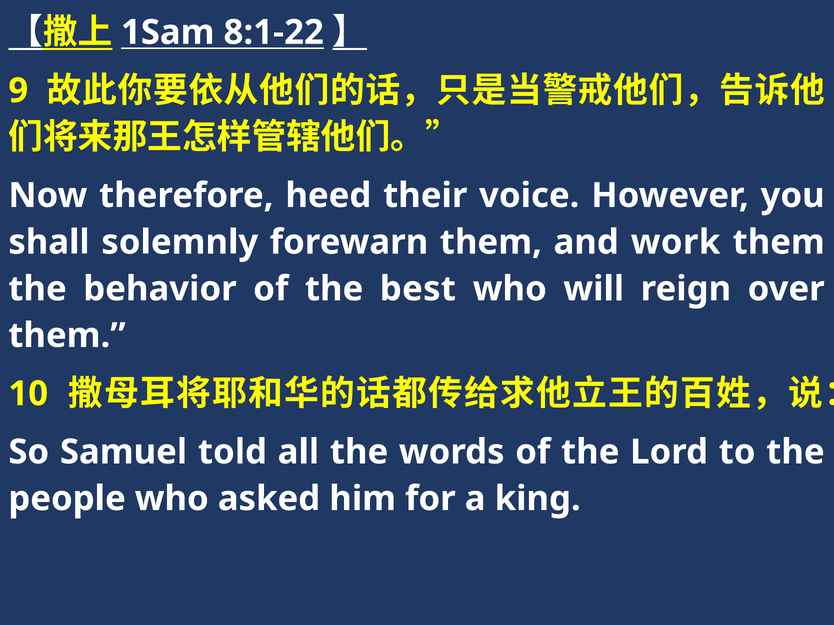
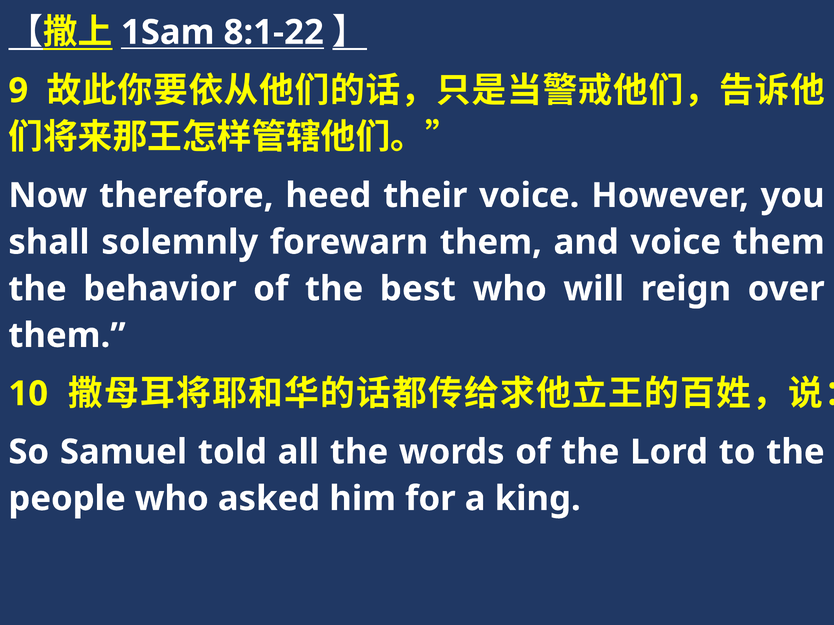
and work: work -> voice
